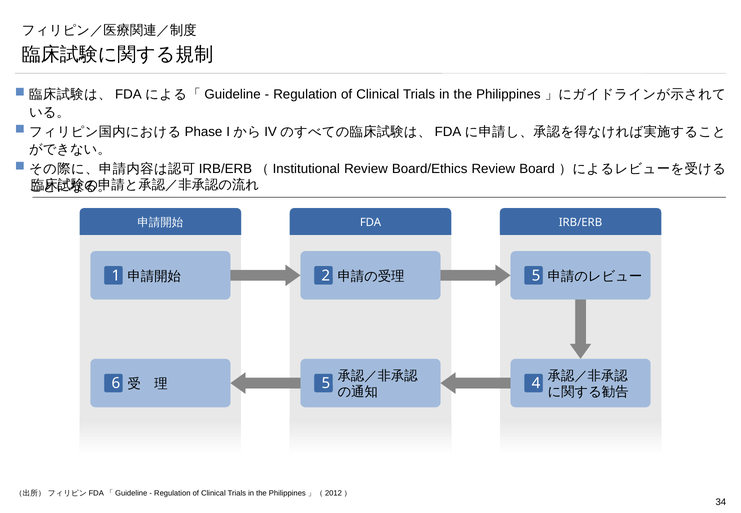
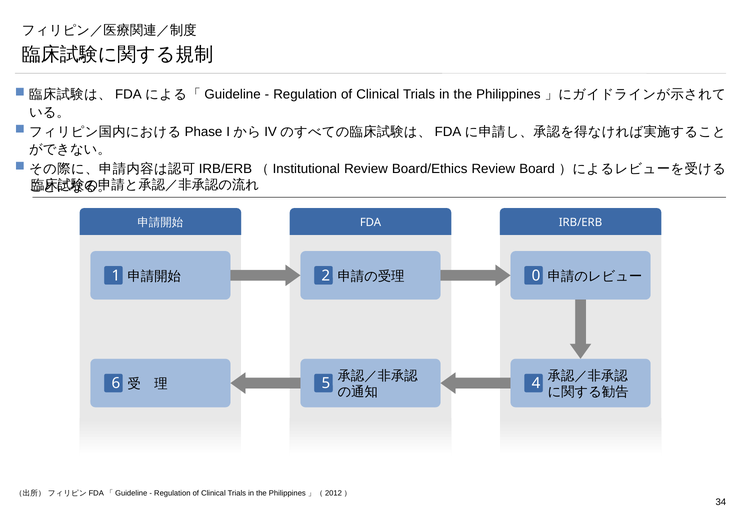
2 5: 5 -> 0
